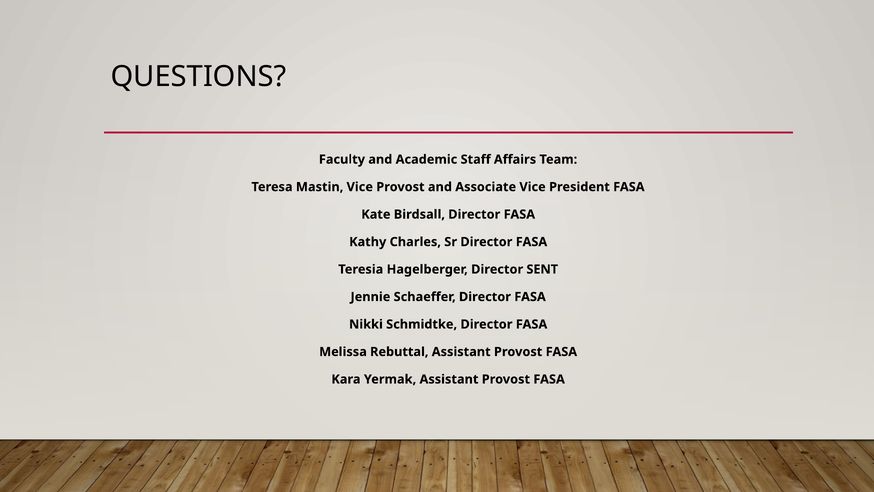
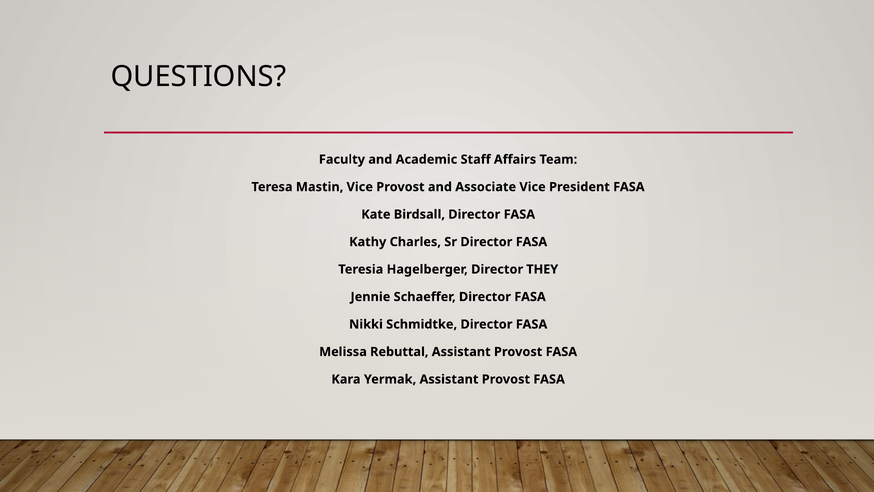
SENT: SENT -> THEY
